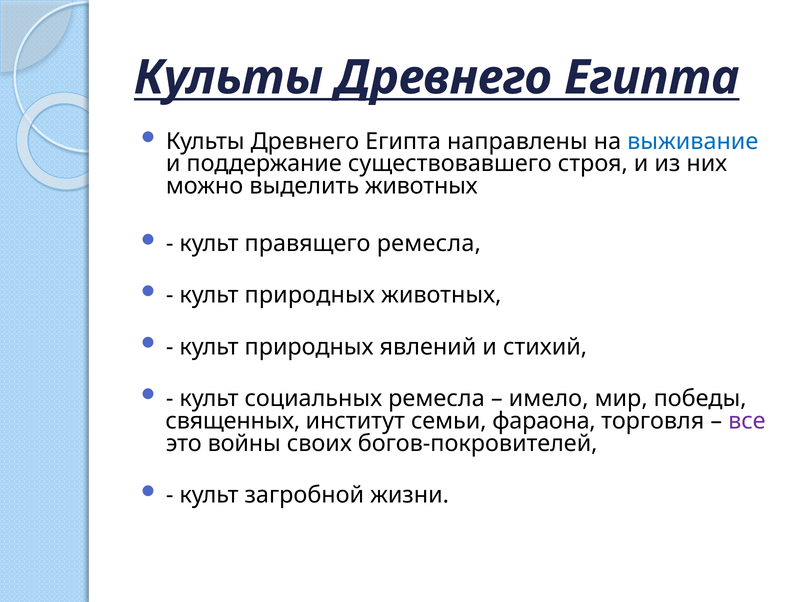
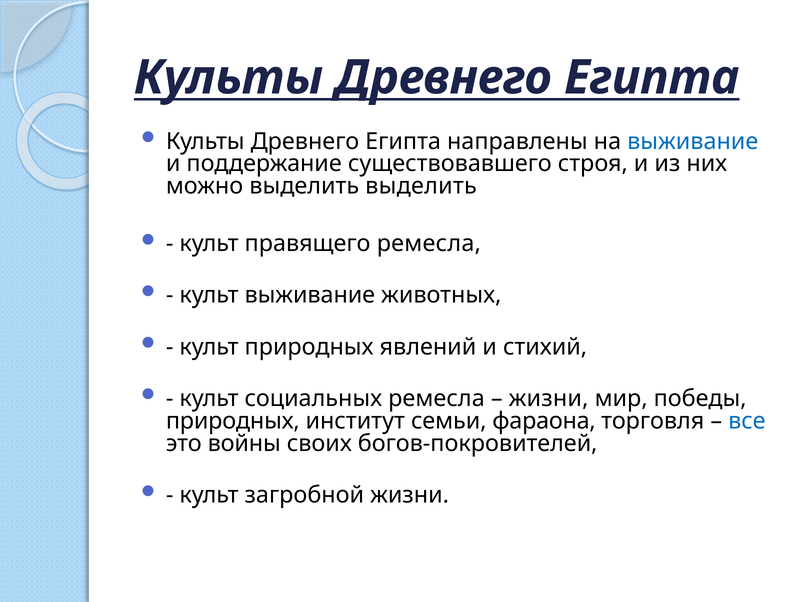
выделить животных: животных -> выделить
природных at (310, 295): природных -> выживание
имело at (549, 398): имело -> жизни
священных at (233, 421): священных -> природных
все colour: purple -> blue
